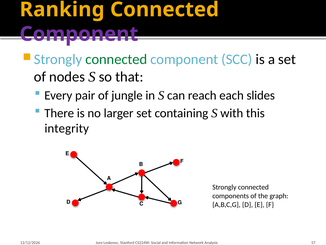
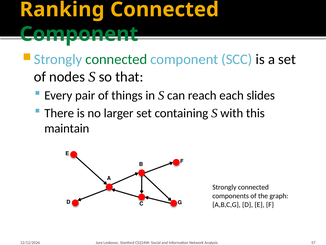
Component at (79, 34) colour: purple -> green
jungle: jungle -> things
integrity: integrity -> maintain
